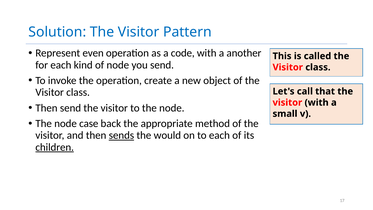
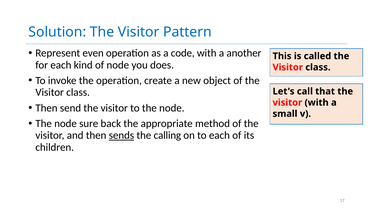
you send: send -> does
case: case -> sure
would: would -> calling
children underline: present -> none
